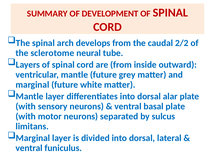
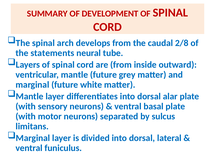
2/2: 2/2 -> 2/8
sclerotome: sclerotome -> statements
